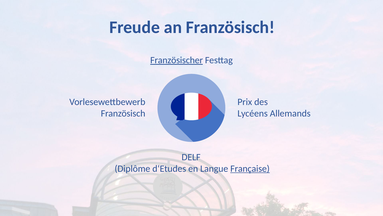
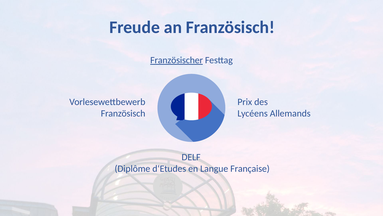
Française underline: present -> none
